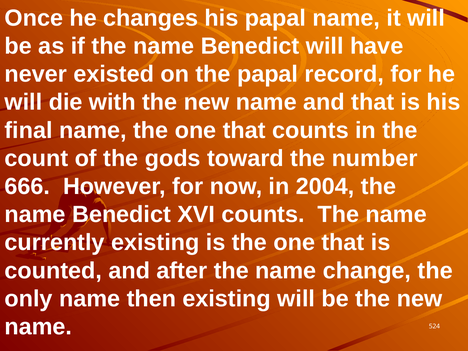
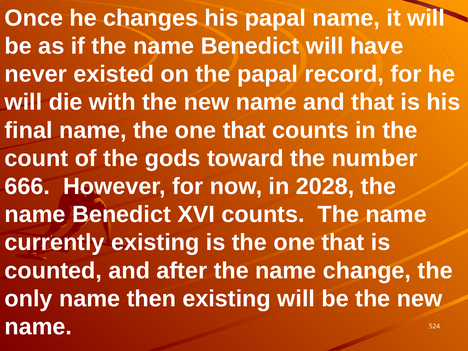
2004: 2004 -> 2028
